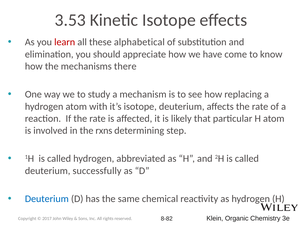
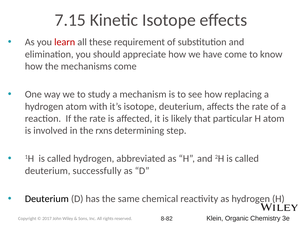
3.53: 3.53 -> 7.15
alphabetical: alphabetical -> requirement
mechanisms there: there -> come
Deuterium at (47, 199) colour: blue -> black
